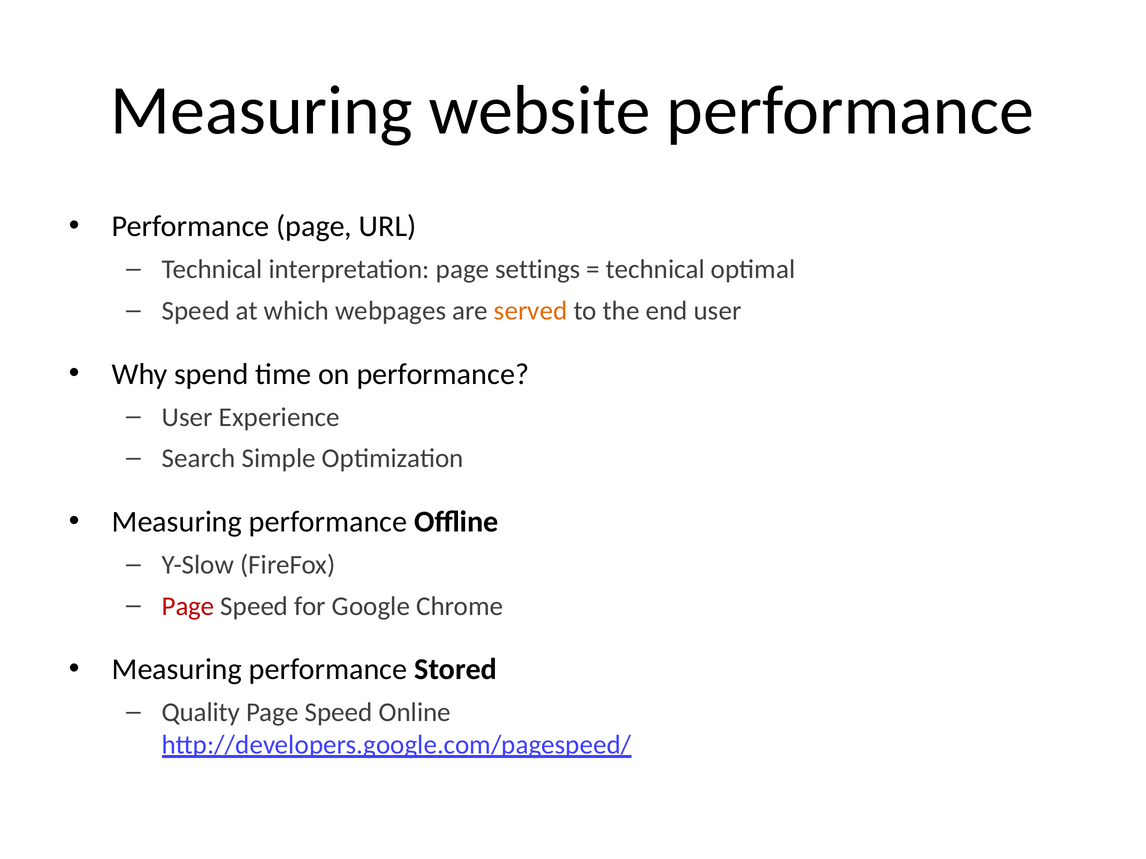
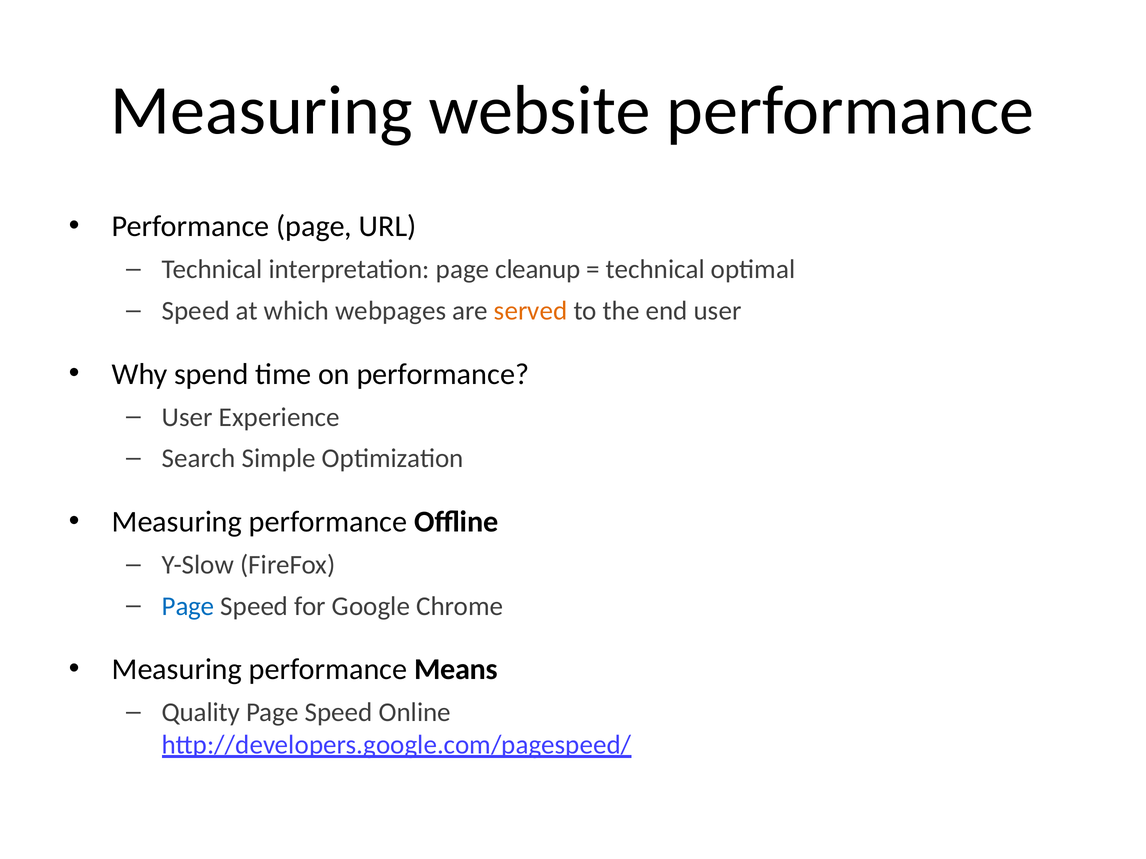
settings: settings -> cleanup
Page at (188, 607) colour: red -> blue
Stored: Stored -> Means
